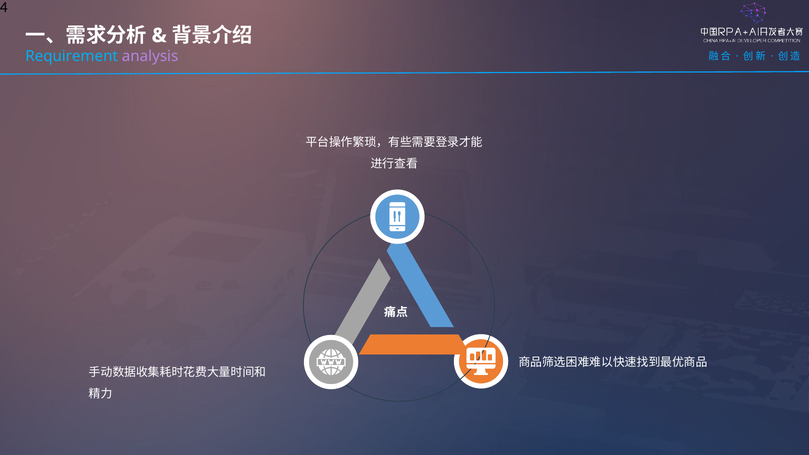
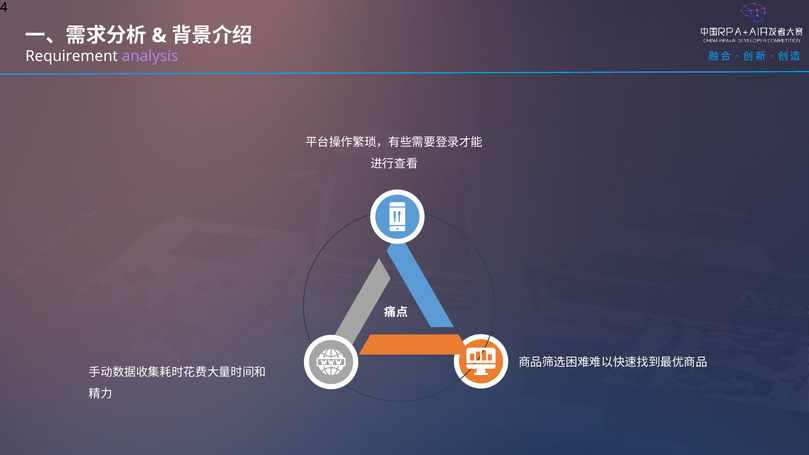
Requirement colour: light blue -> white
